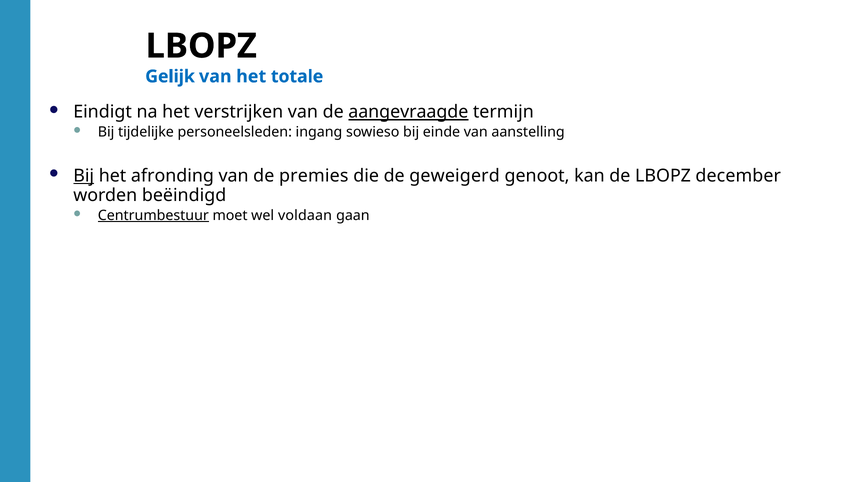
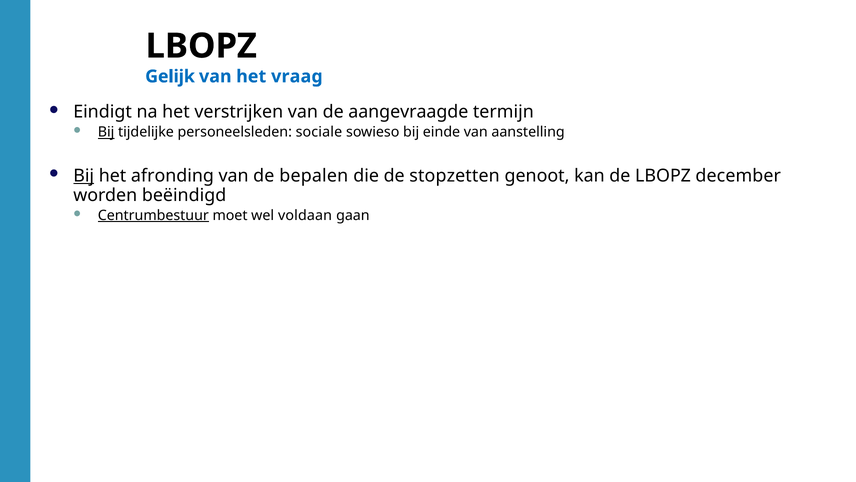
totale: totale -> vraag
aangevraagde underline: present -> none
Bij at (106, 132) underline: none -> present
ingang: ingang -> sociale
premies: premies -> bepalen
geweigerd: geweigerd -> stopzetten
